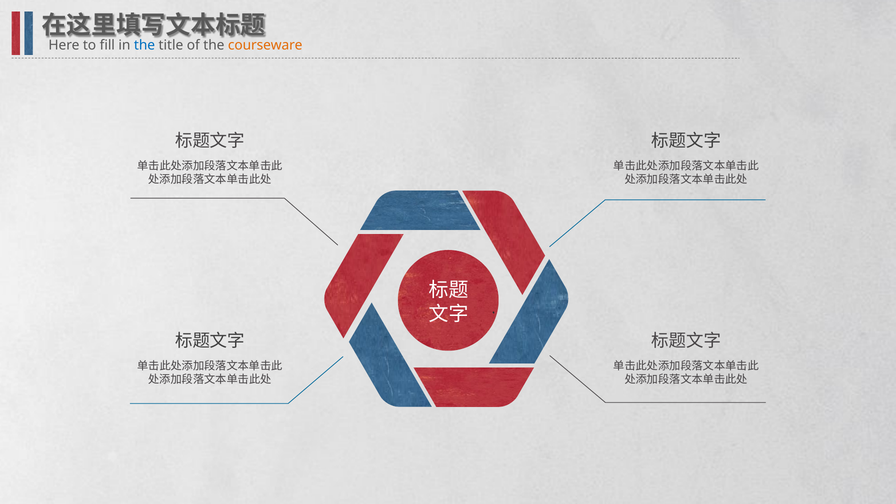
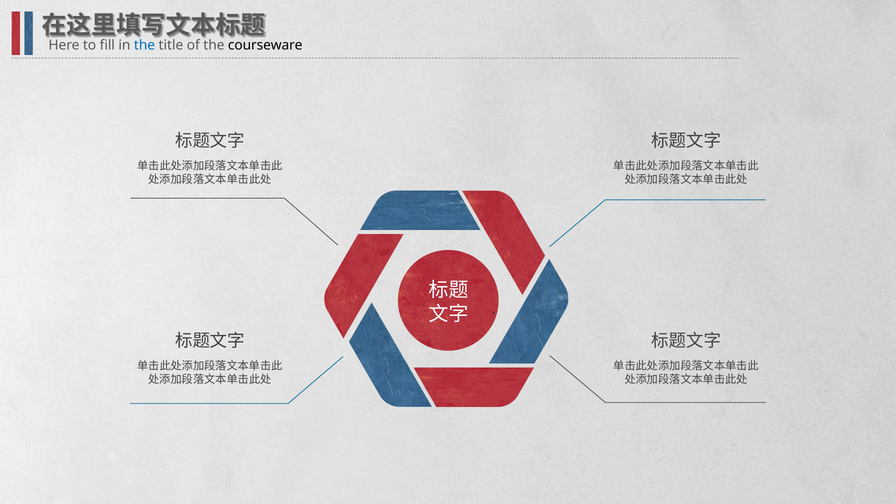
courseware colour: orange -> black
